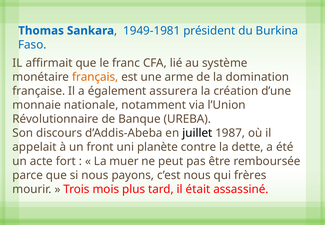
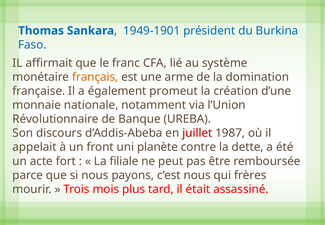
1949-1981: 1949-1981 -> 1949-1901
assurera: assurera -> promeut
juillet colour: black -> red
muer: muer -> filiale
